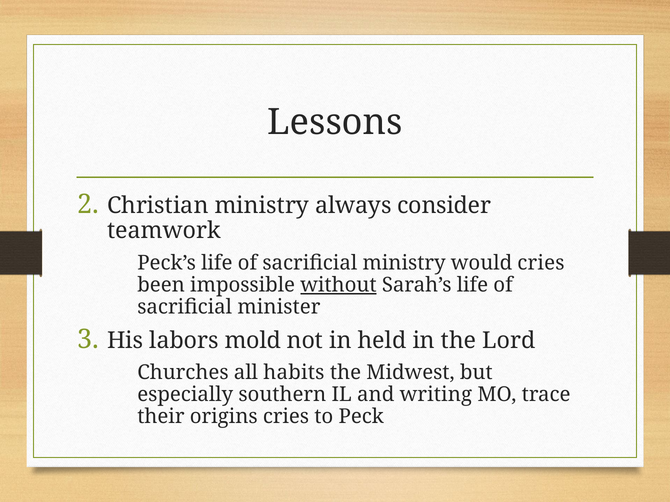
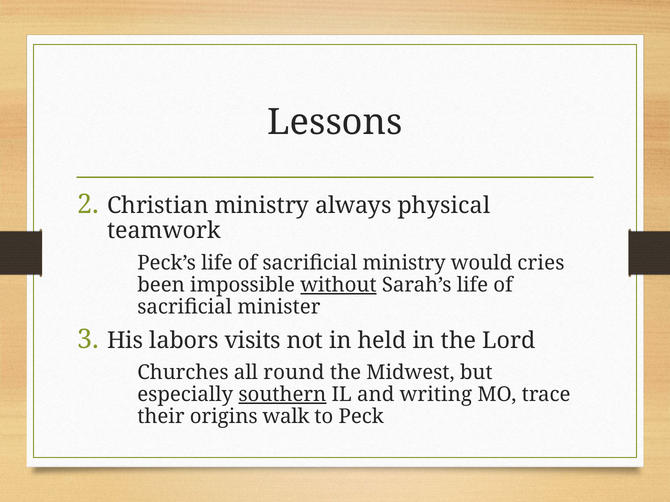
consider: consider -> physical
mold: mold -> visits
habits: habits -> round
southern underline: none -> present
origins cries: cries -> walk
